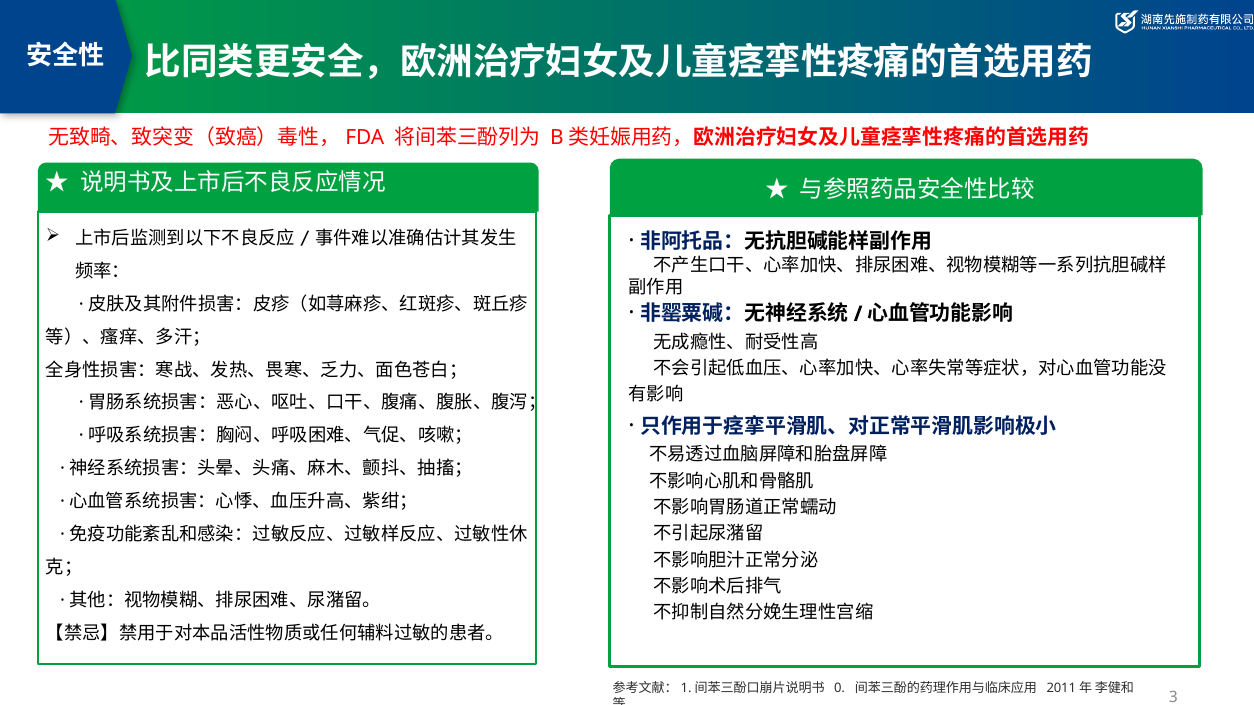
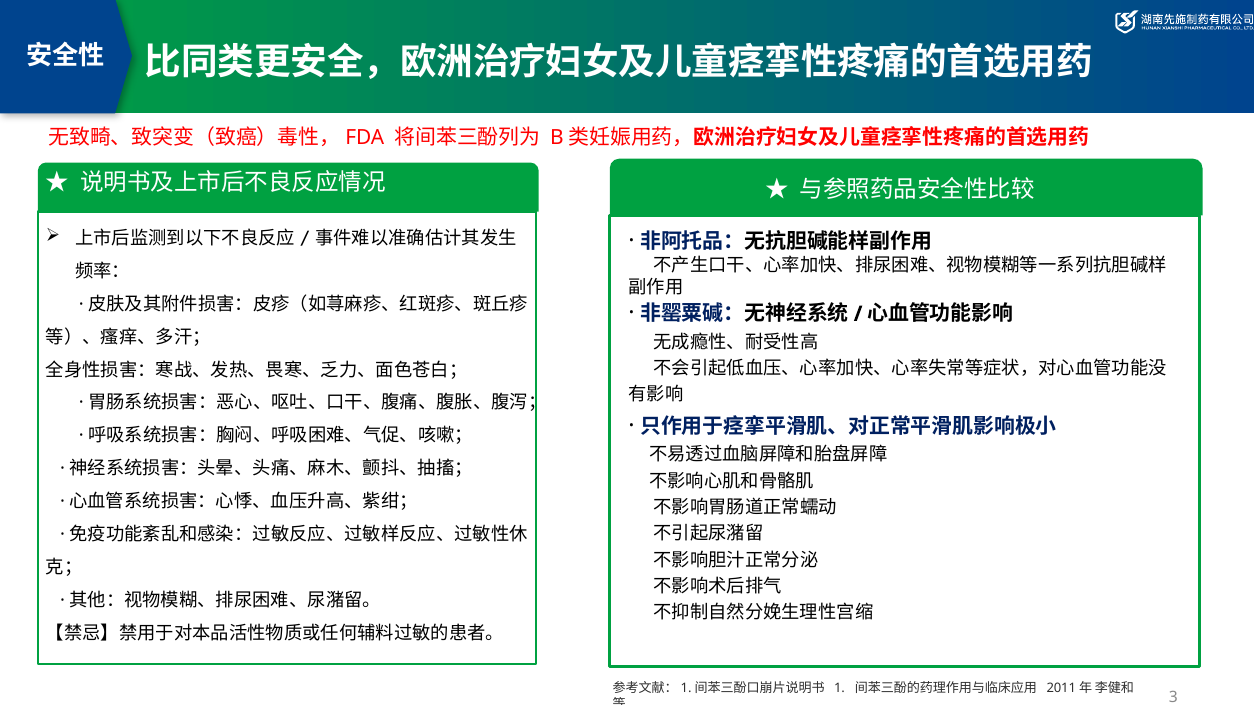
0: 0 -> 1
